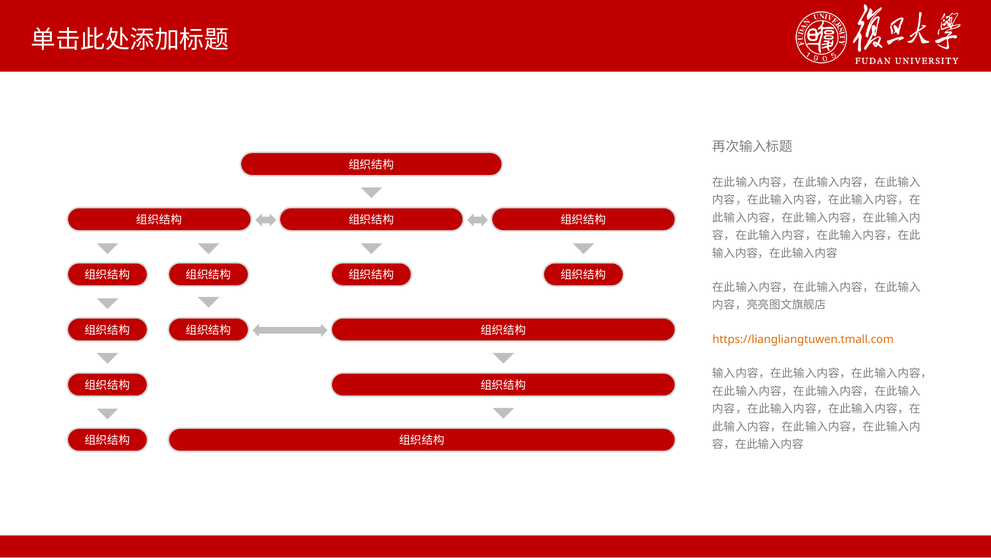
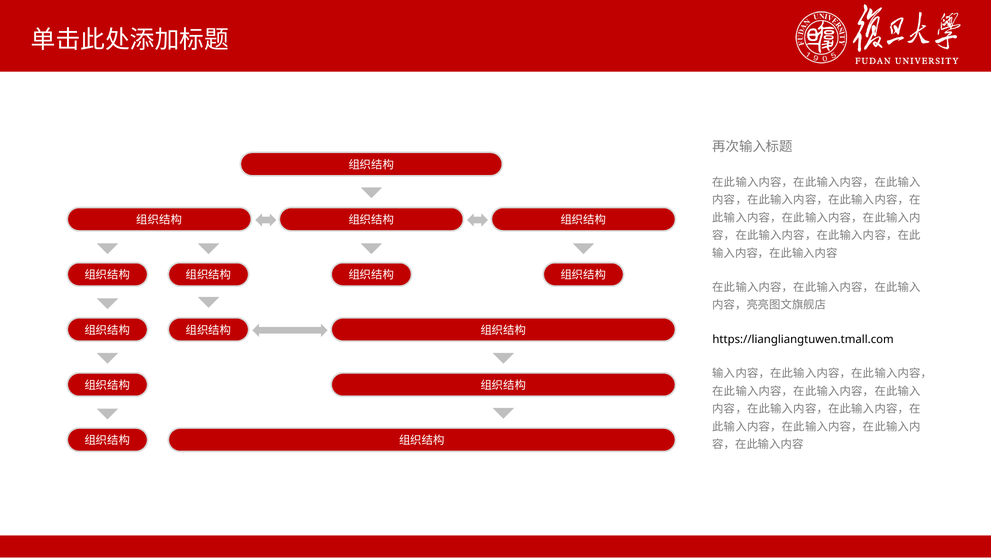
https://liangliangtuwen.tmall.com colour: orange -> black
